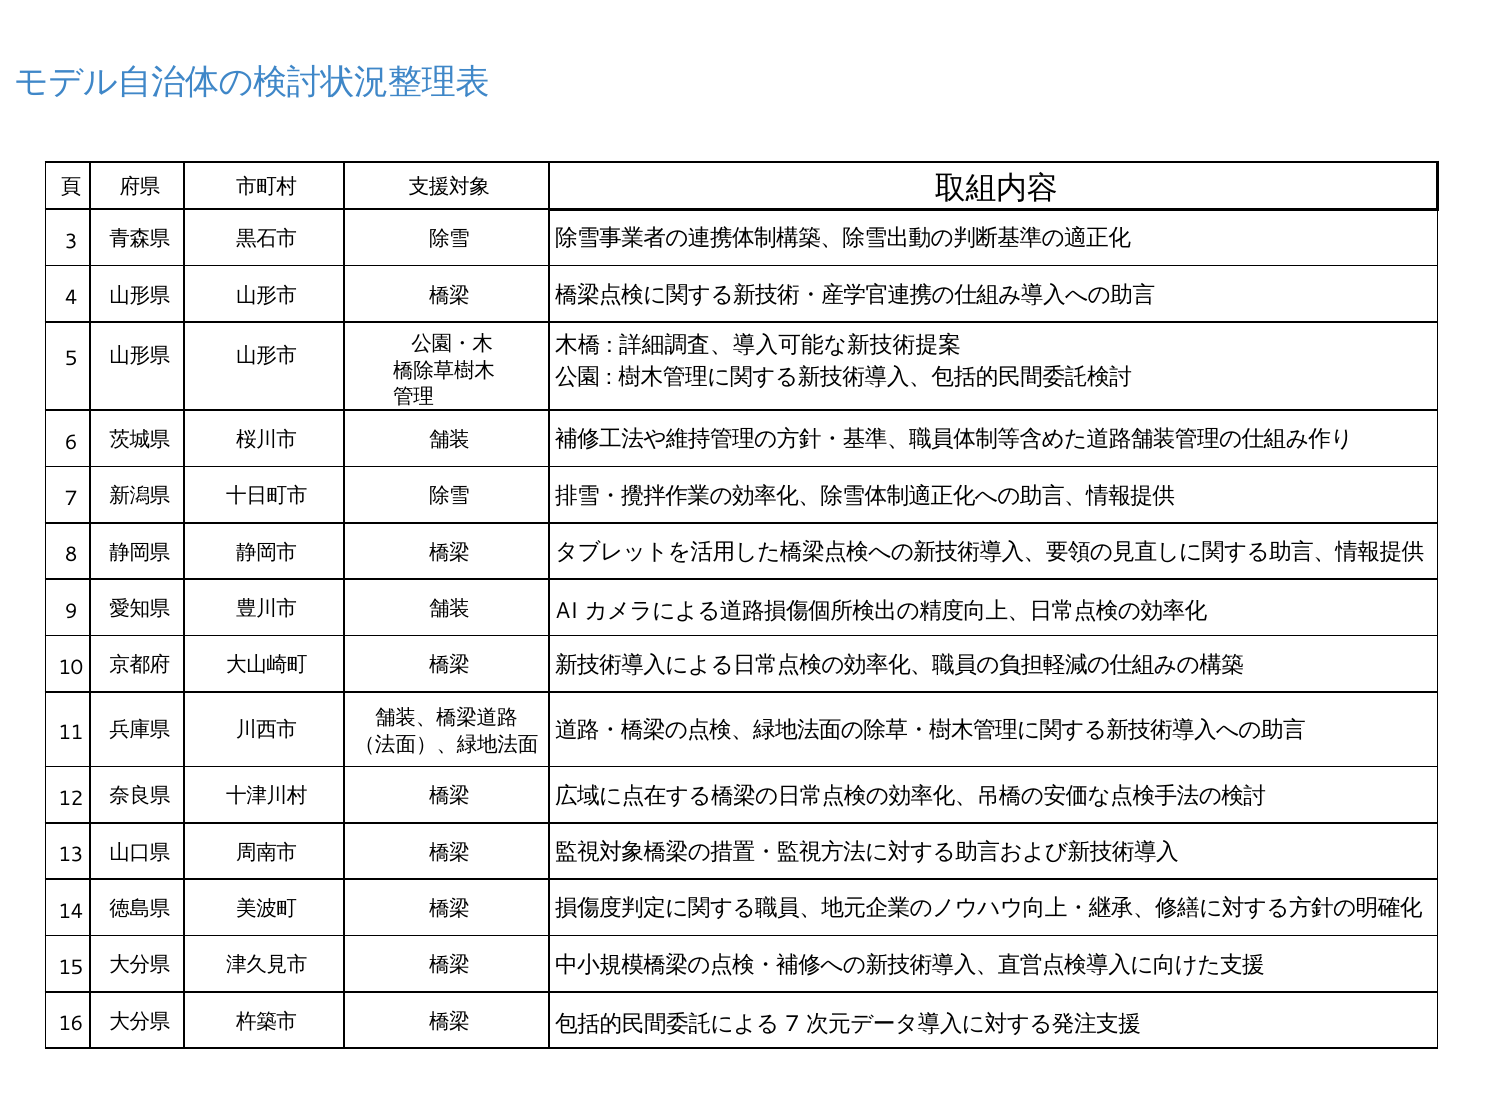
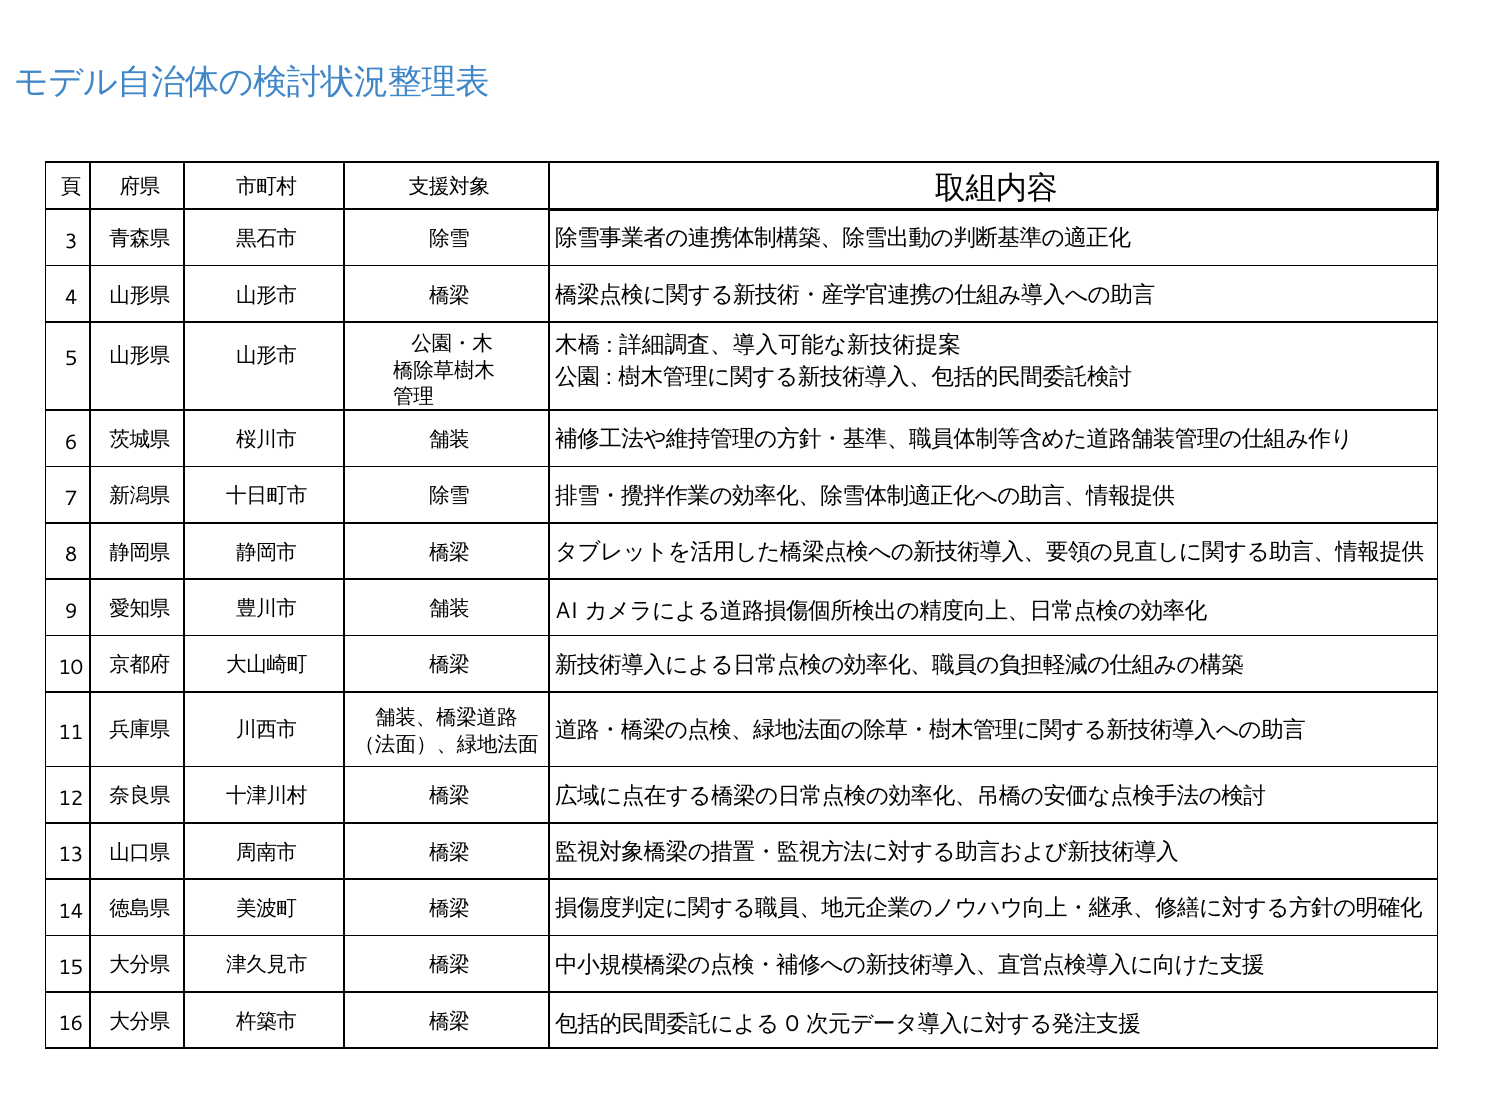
7 at (792, 1025): 7 -> 0
